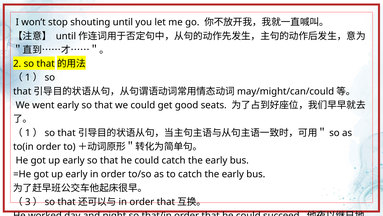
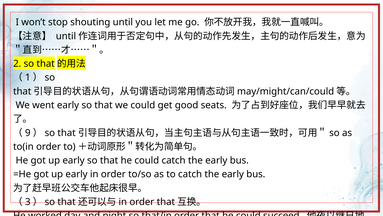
1 at (28, 133): 1 -> 9
